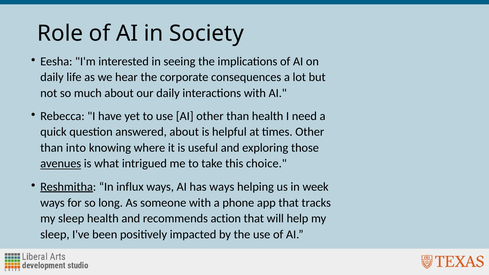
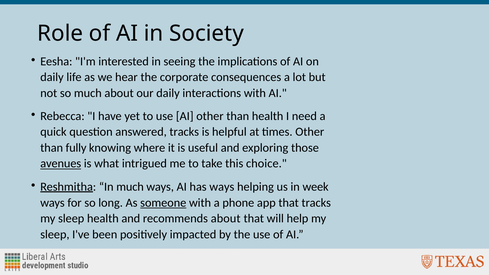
answered about: about -> tracks
into: into -> fully
In influx: influx -> much
someone underline: none -> present
recommends action: action -> about
